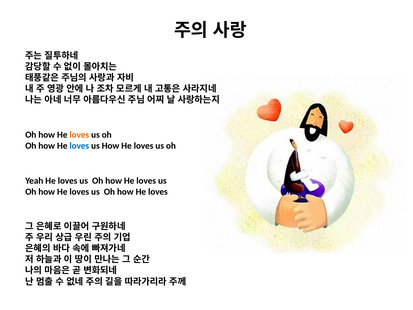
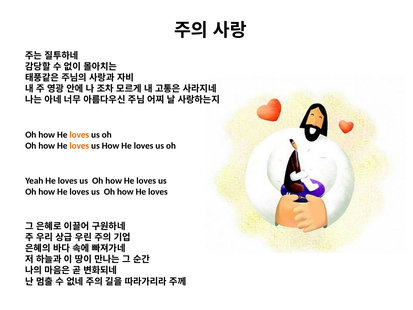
loves at (79, 146) colour: blue -> orange
